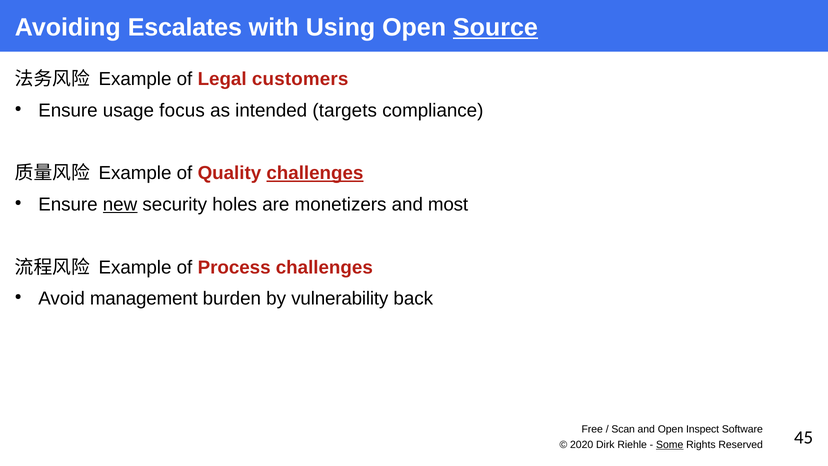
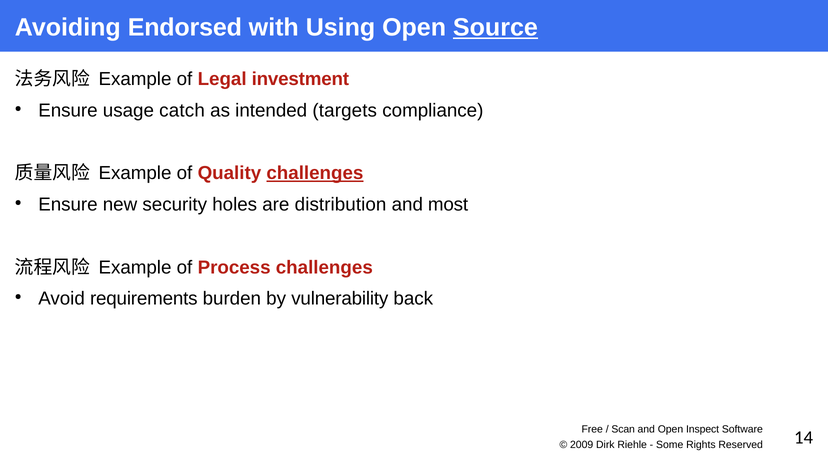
Escalates: Escalates -> Endorsed
customers: customers -> investment
focus: focus -> catch
new underline: present -> none
monetizers: monetizers -> distribution
management: management -> requirements
2020: 2020 -> 2009
Some underline: present -> none
45: 45 -> 14
